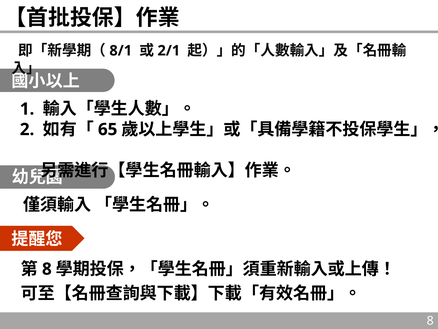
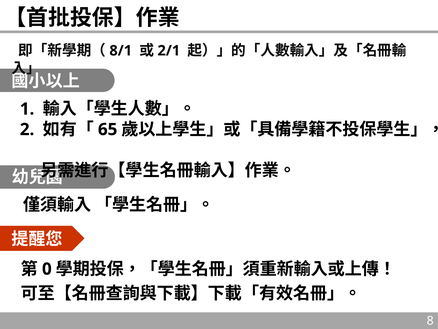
8 at (47, 269): 8 -> 0
